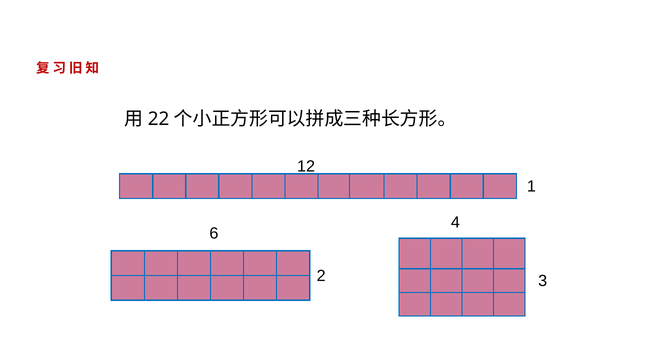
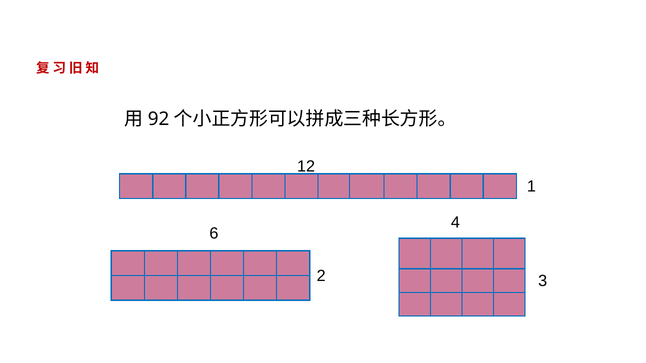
22: 22 -> 92
